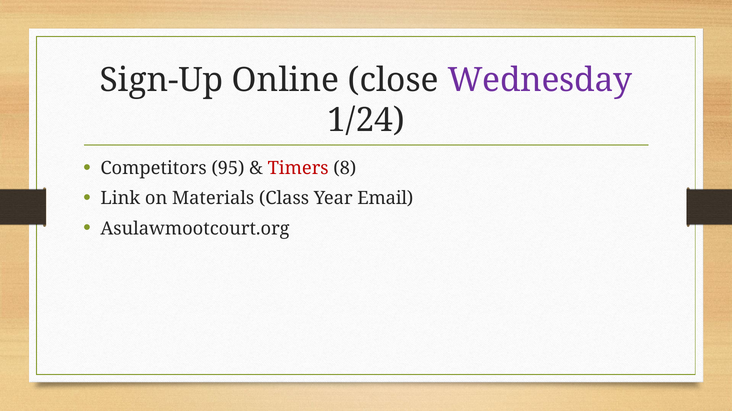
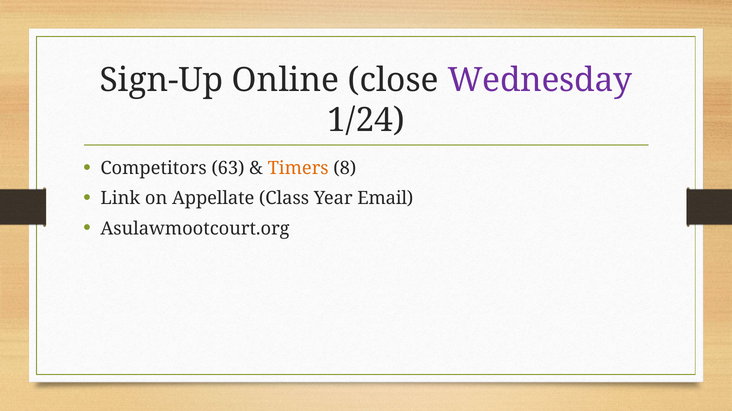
95: 95 -> 63
Timers colour: red -> orange
Materials: Materials -> Appellate
